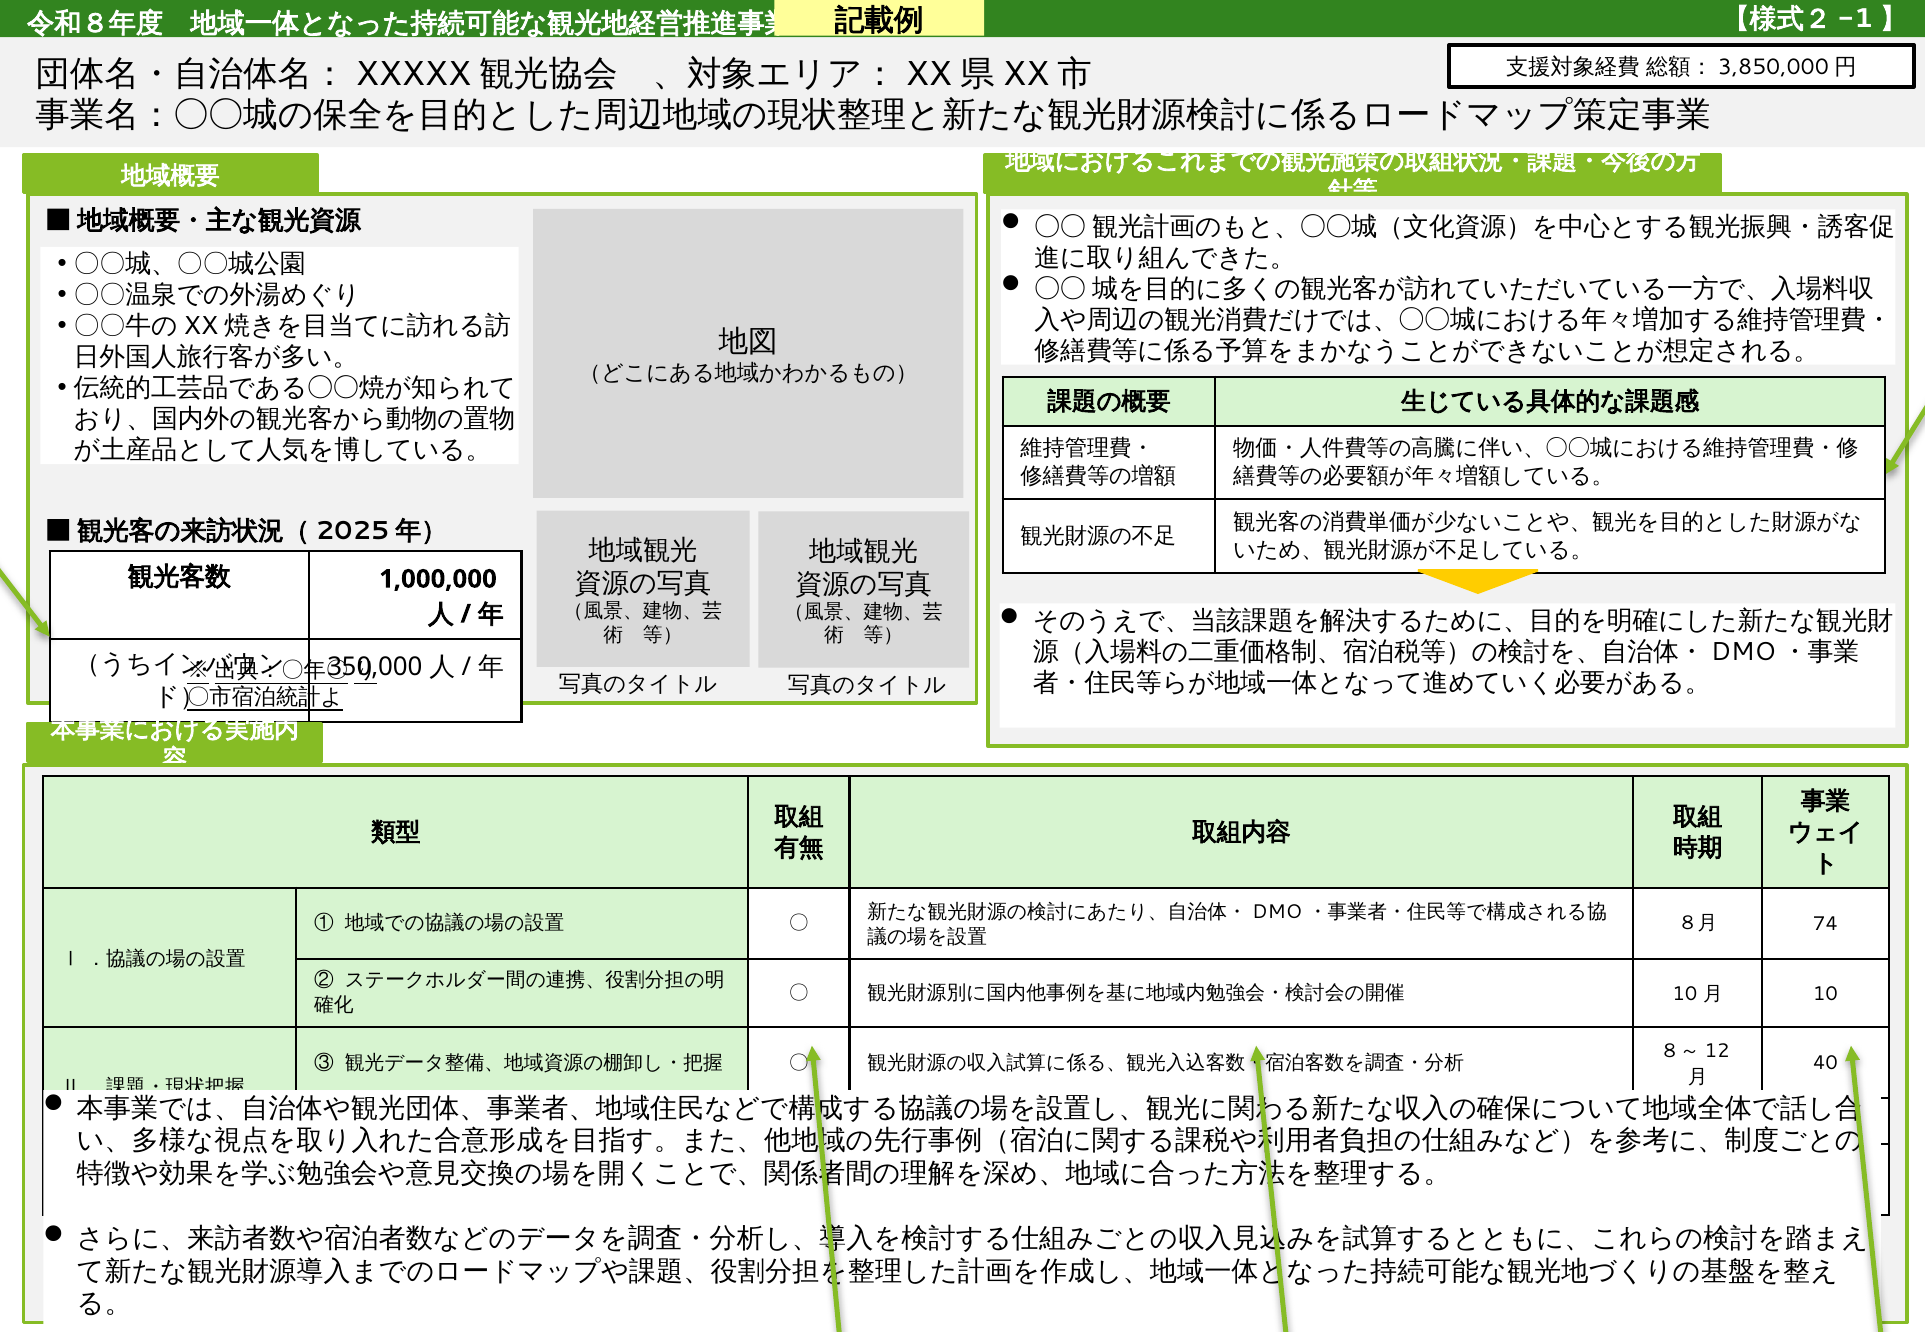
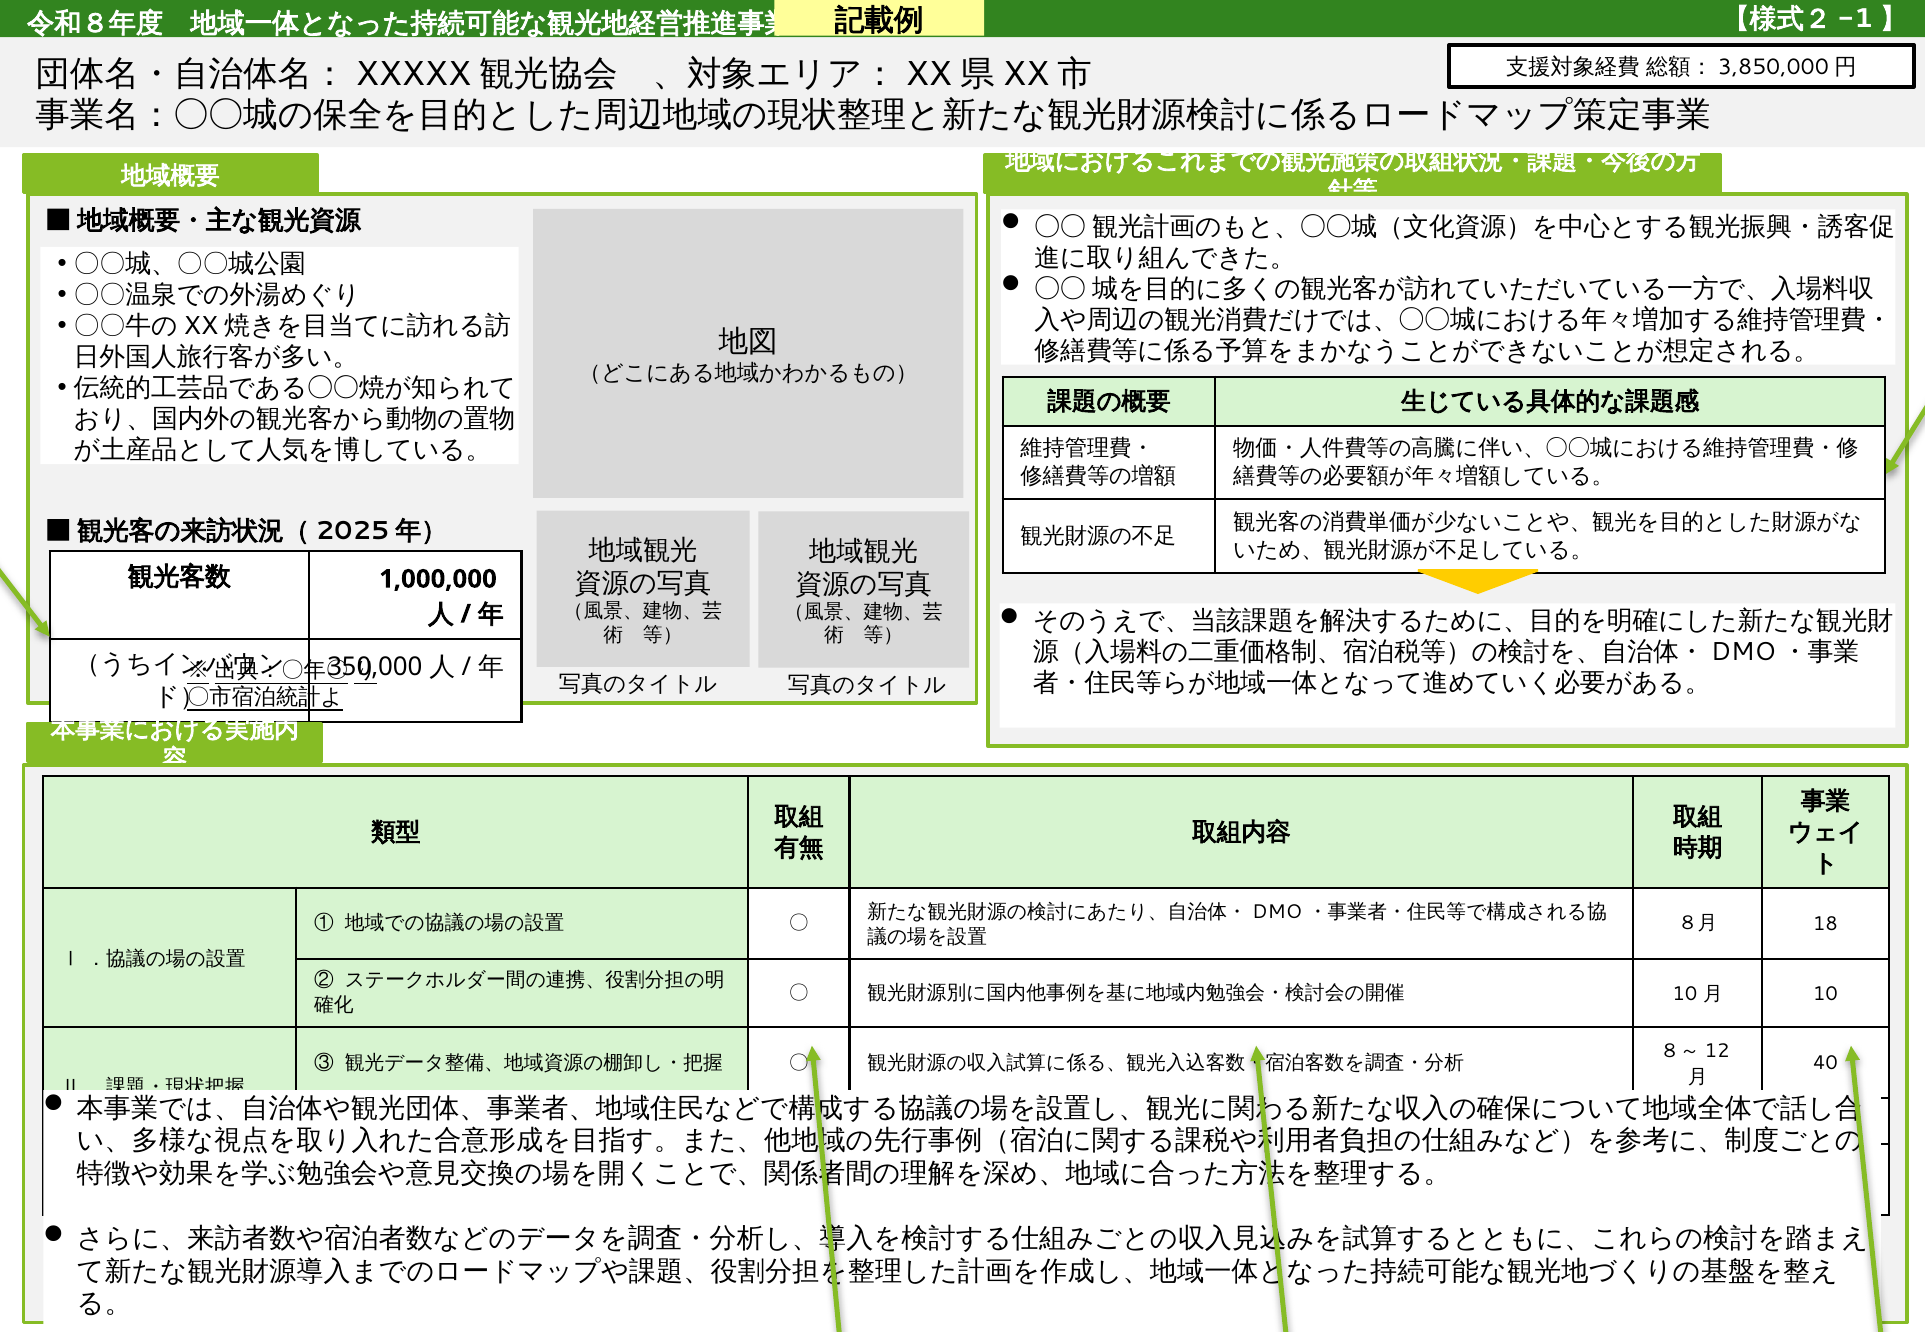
74: 74 -> 18
